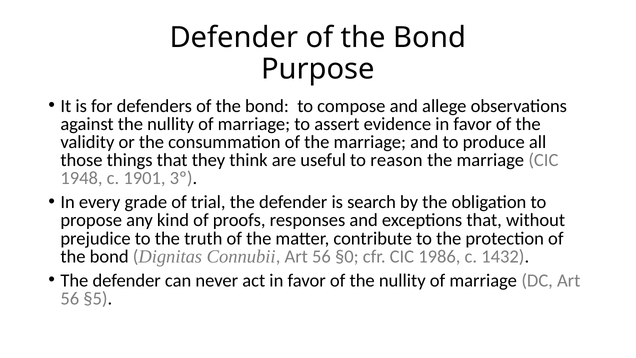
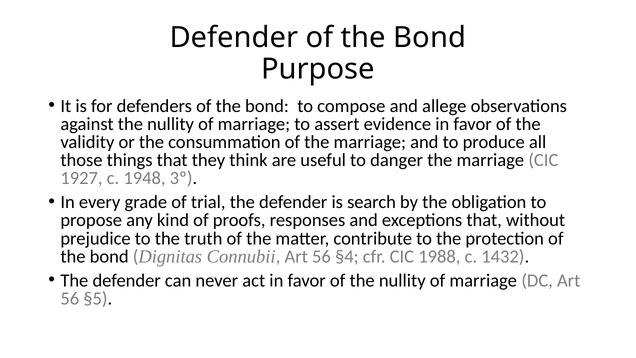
reason: reason -> danger
1948: 1948 -> 1927
1901: 1901 -> 1948
§0: §0 -> §4
1986: 1986 -> 1988
